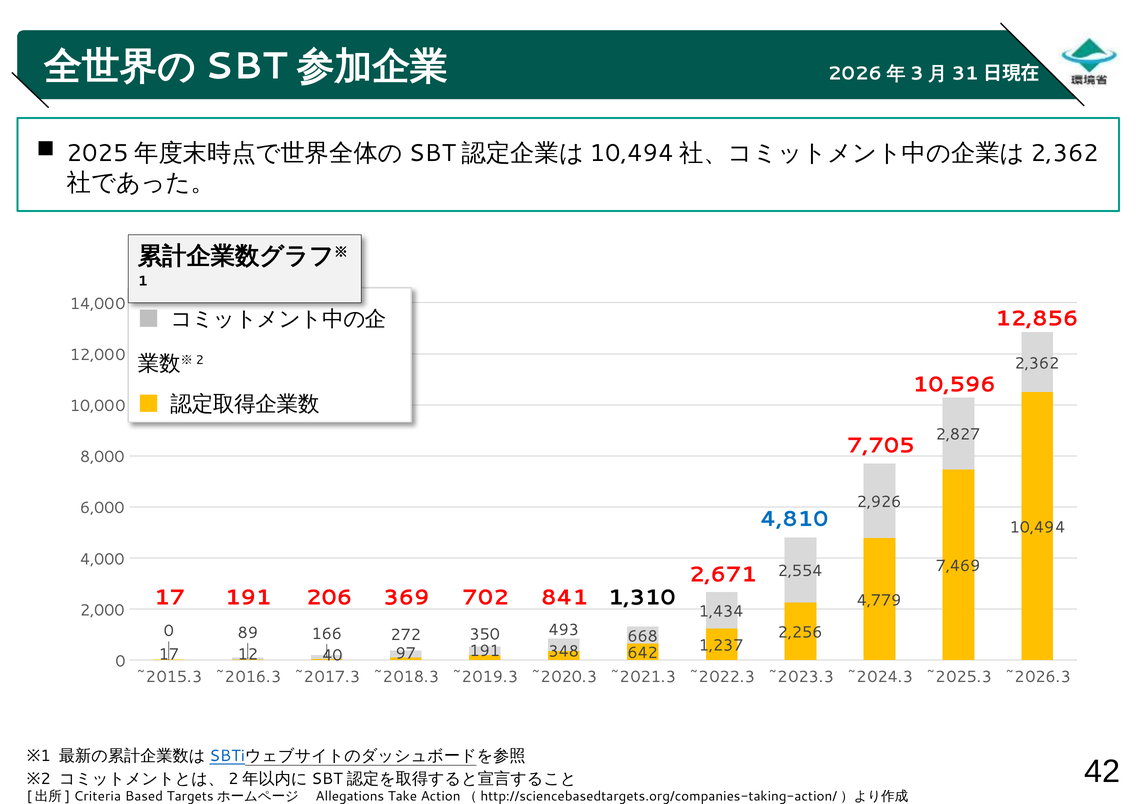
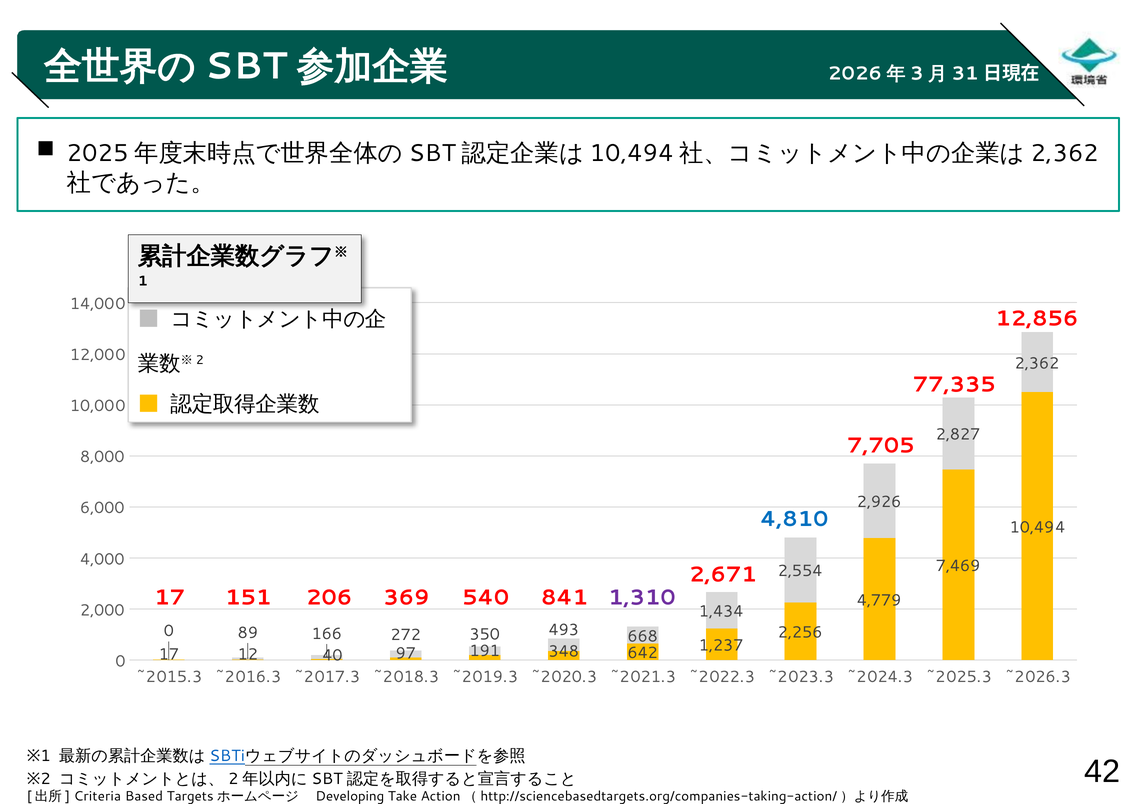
10,596: 10,596 -> 77,335
17 191: 191 -> 151
702: 702 -> 540
1,310 colour: black -> purple
Allegations: Allegations -> Developing
